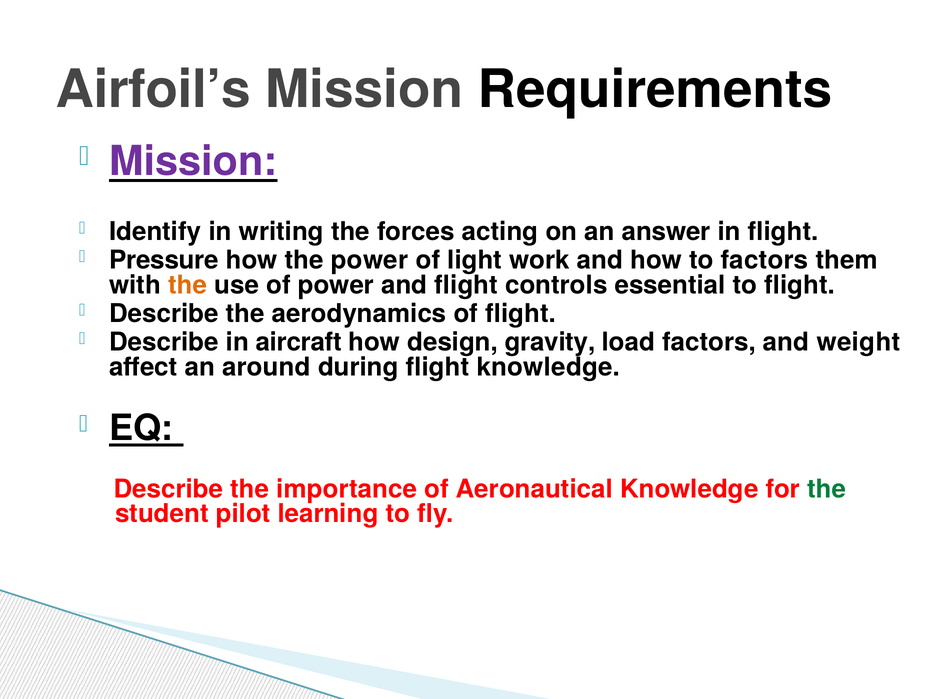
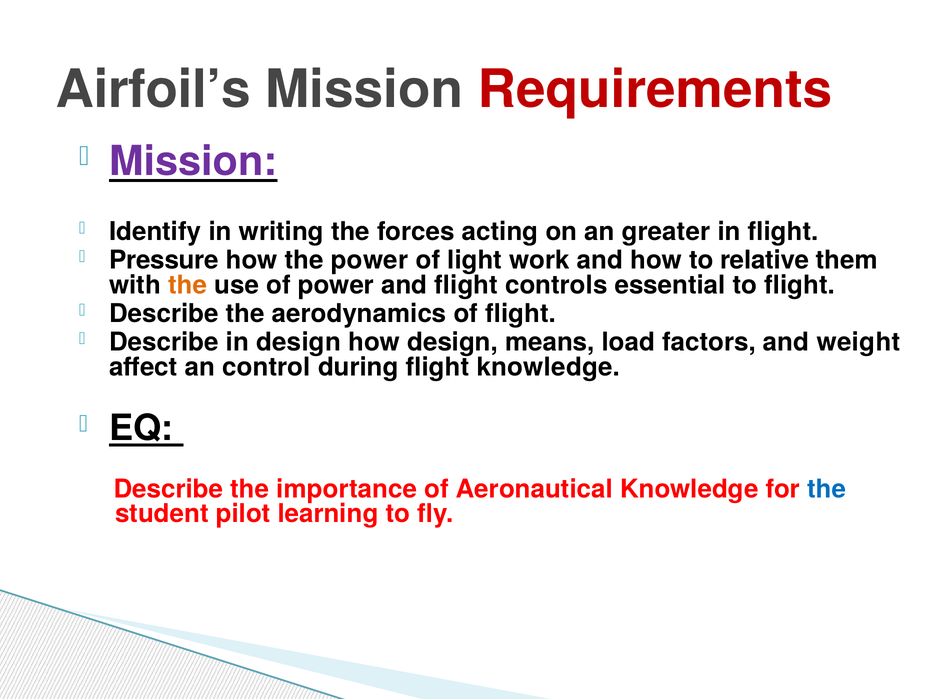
Requirements colour: black -> red
answer: answer -> greater
to factors: factors -> relative
in aircraft: aircraft -> design
gravity: gravity -> means
around: around -> control
the at (827, 490) colour: green -> blue
